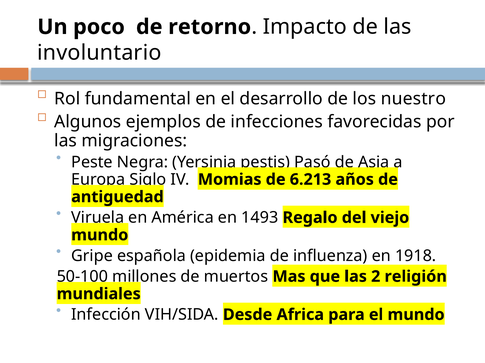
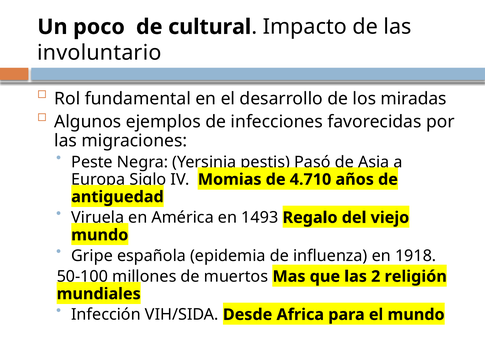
retorno: retorno -> cultural
nuestro: nuestro -> miradas
6.213: 6.213 -> 4.710
